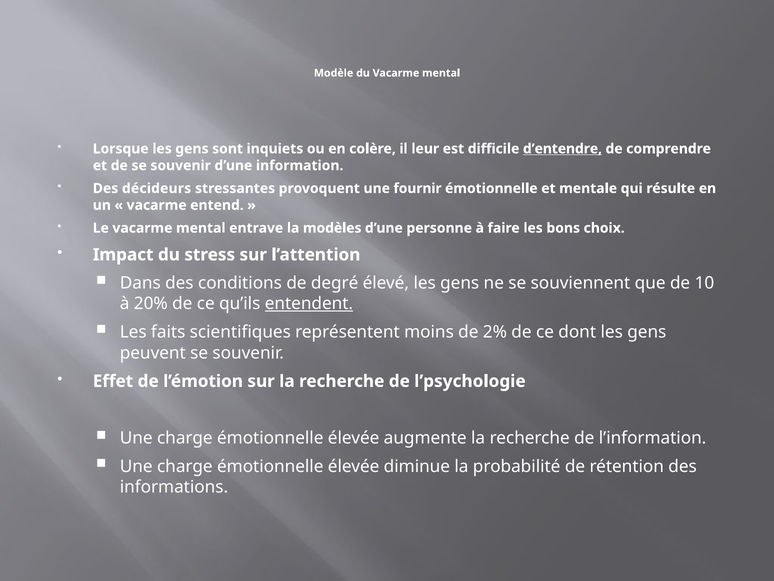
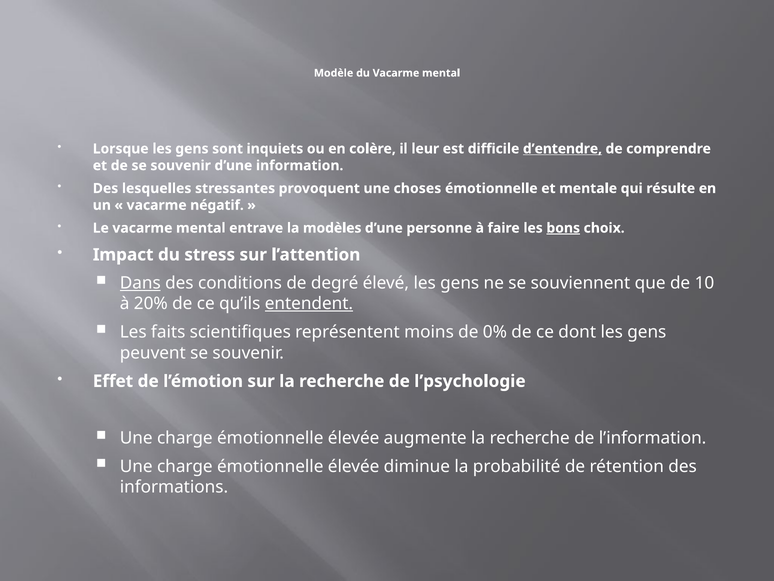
décideurs: décideurs -> lesquelles
fournir: fournir -> choses
entend: entend -> négatif
bons underline: none -> present
Dans underline: none -> present
2%: 2% -> 0%
